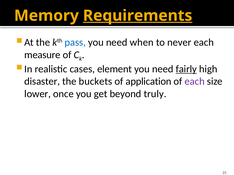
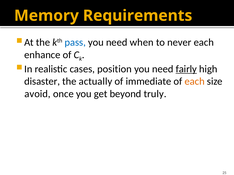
Requirements underline: present -> none
measure: measure -> enhance
element: element -> position
buckets: buckets -> actually
application: application -> immediate
each at (195, 82) colour: purple -> orange
lower: lower -> avoid
